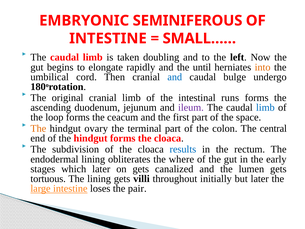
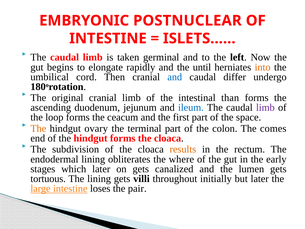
SEMINIFEROUS: SEMINIFEROUS -> POSTNUCLEAR
SMALL……: SMALL…… -> ISLETS……
doubling: doubling -> germinal
bulge: bulge -> differ
runs: runs -> than
ileum colour: purple -> blue
limb at (265, 107) colour: blue -> purple
central: central -> comes
results colour: blue -> orange
